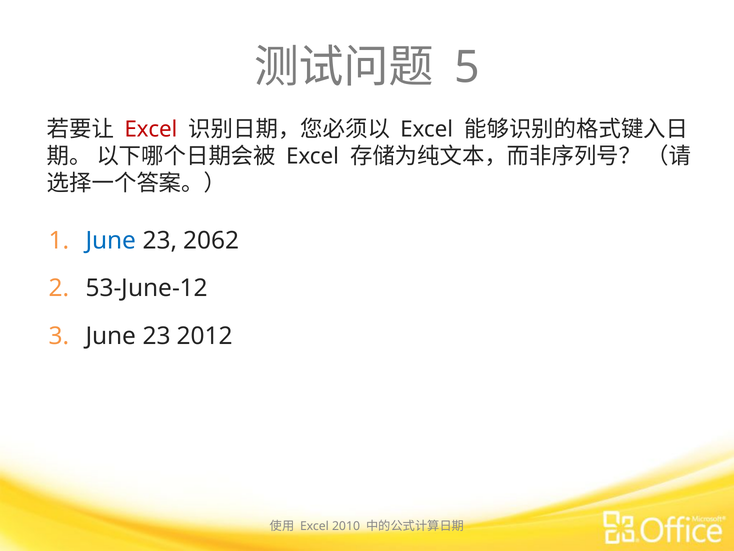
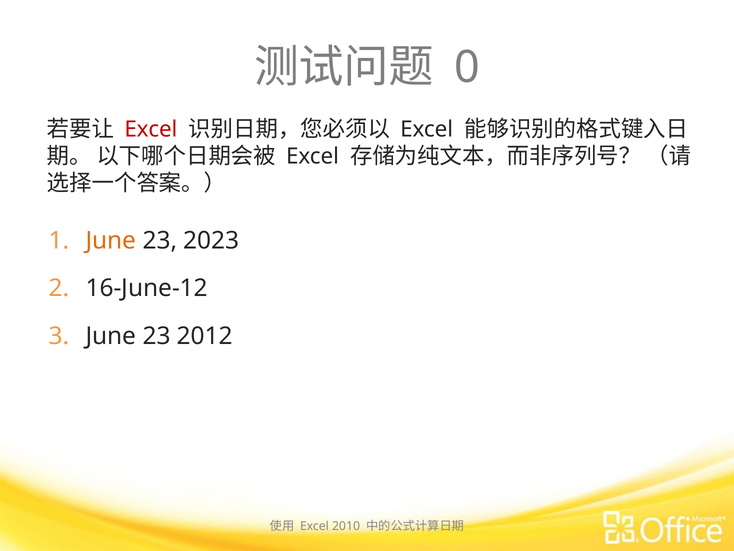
5: 5 -> 0
June at (111, 240) colour: blue -> orange
2062: 2062 -> 2023
53-June-12: 53-June-12 -> 16-June-12
